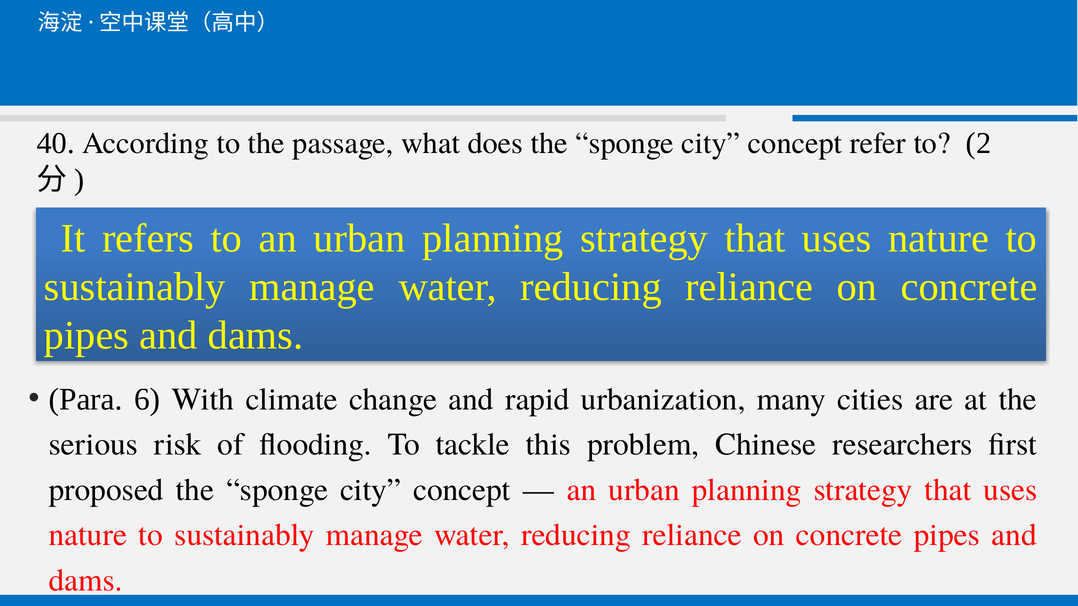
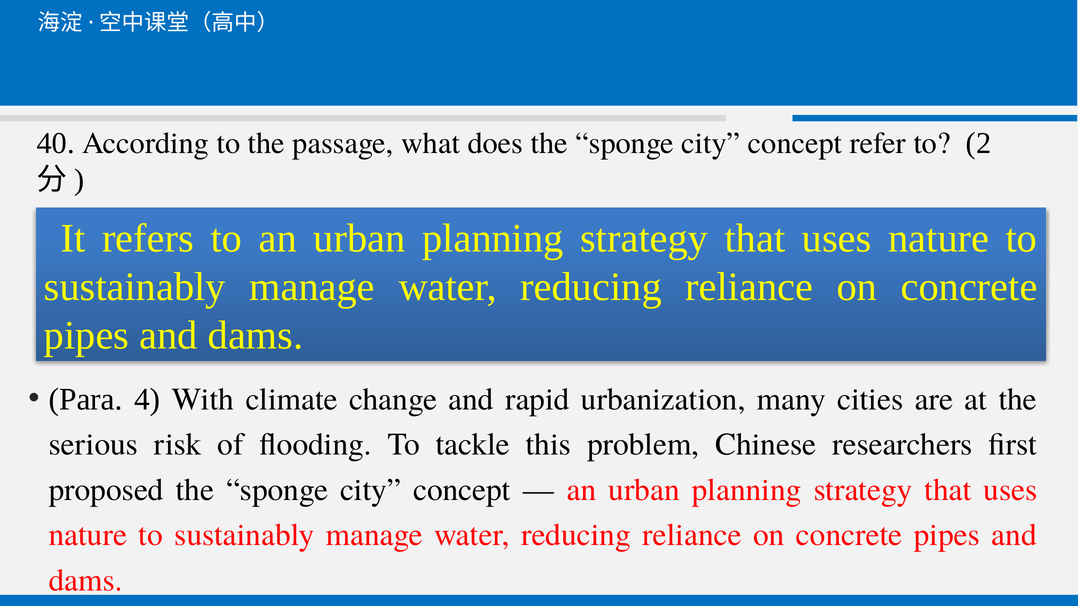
6: 6 -> 4
